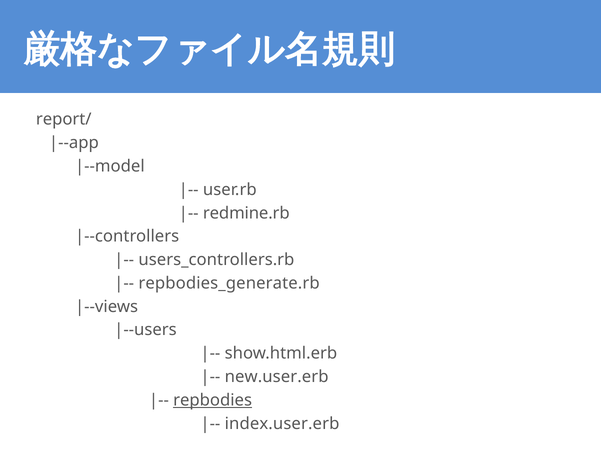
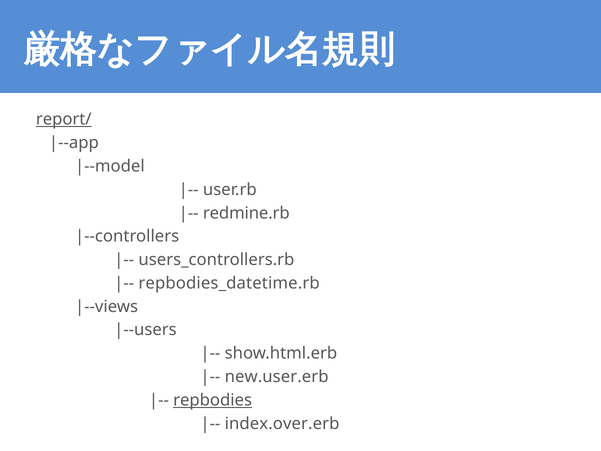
report/ underline: none -> present
repbodies_generate.rb: repbodies_generate.rb -> repbodies_datetime.rb
index.user.erb: index.user.erb -> index.over.erb
